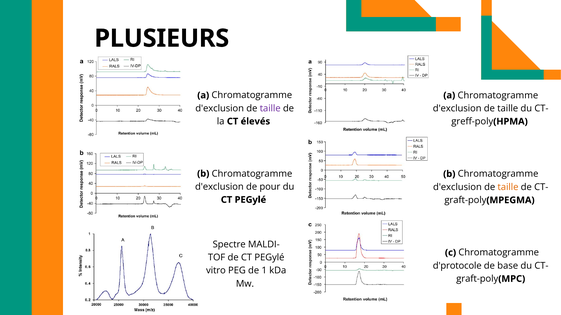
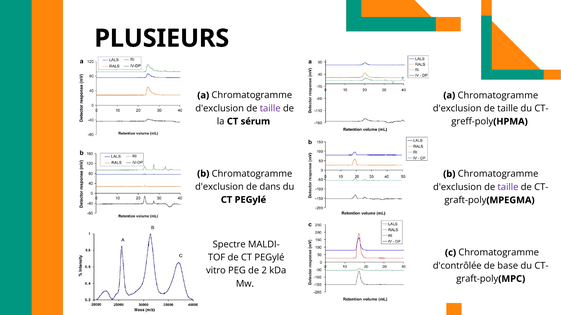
élevés: élevés -> sérum
pour: pour -> dans
taille at (508, 187) colour: orange -> purple
d'protocole: d'protocole -> d'contrôlée
1: 1 -> 2
